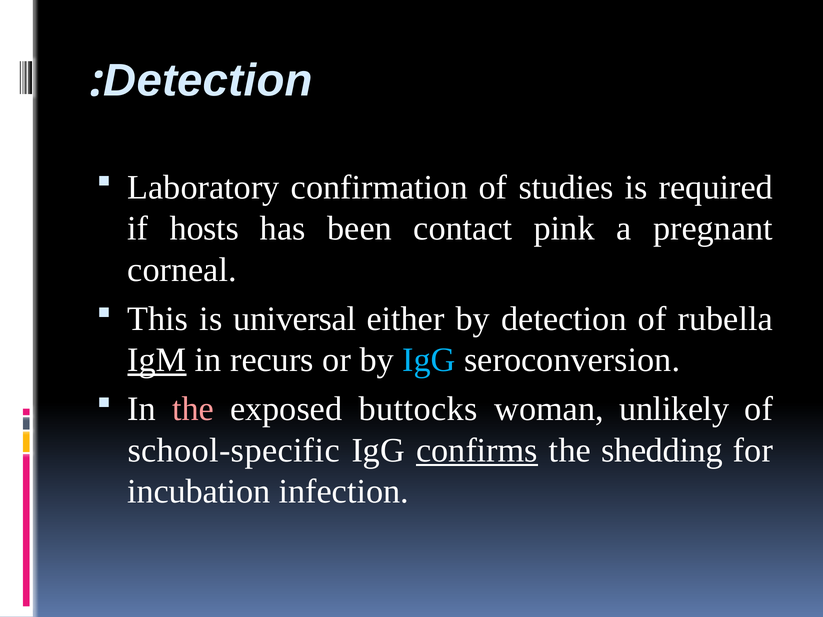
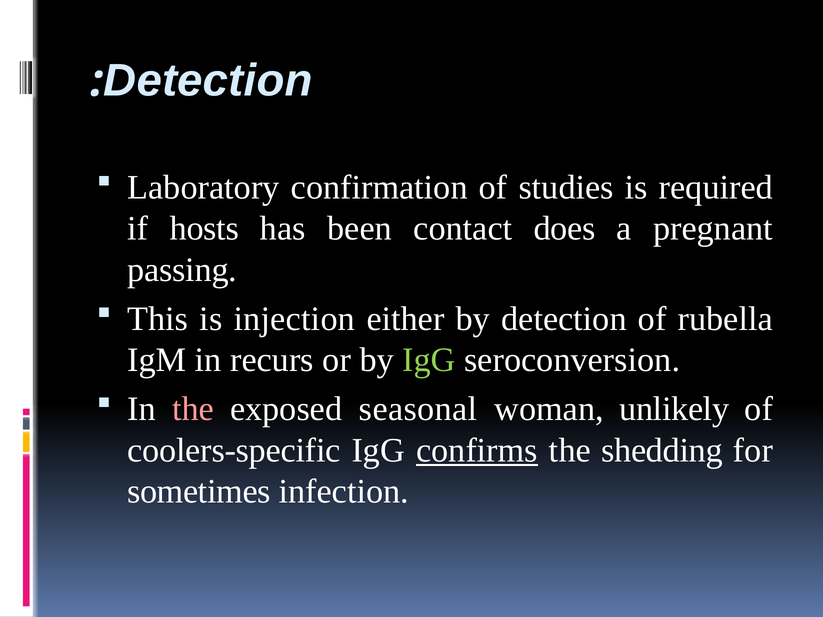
pink: pink -> does
corneal: corneal -> passing
universal: universal -> injection
IgM underline: present -> none
IgG at (429, 360) colour: light blue -> light green
buttocks: buttocks -> seasonal
school-specific: school-specific -> coolers-specific
incubation: incubation -> sometimes
